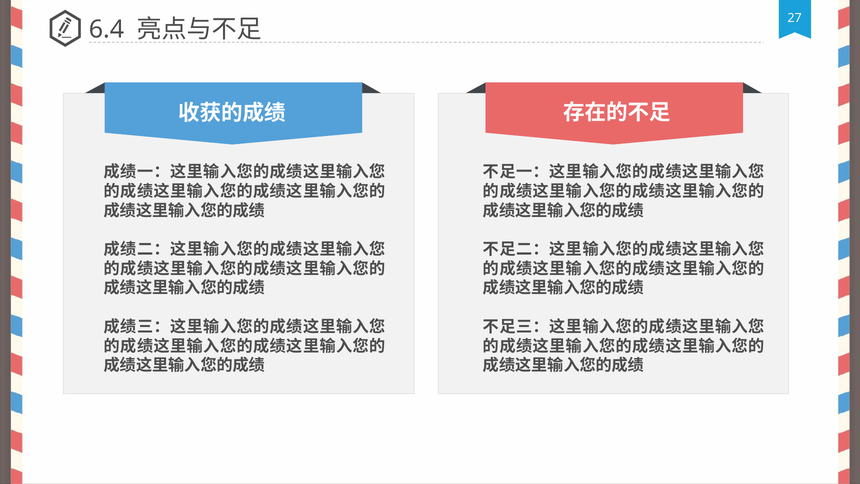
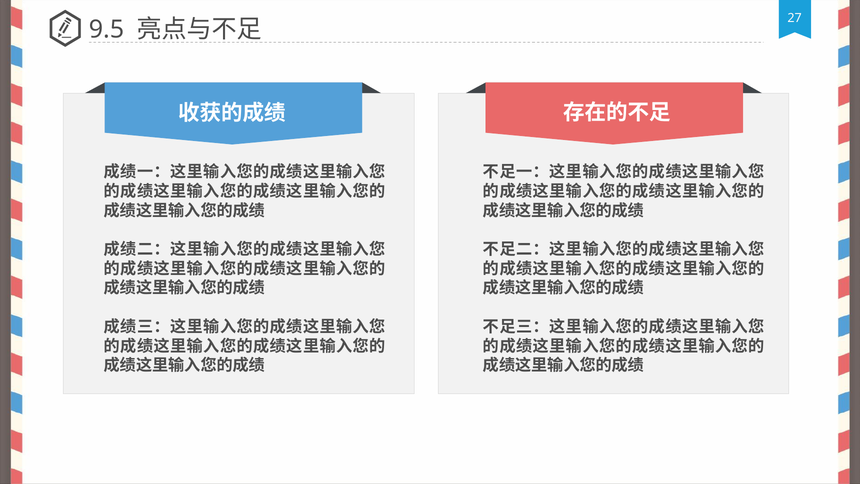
6.4: 6.4 -> 9.5
